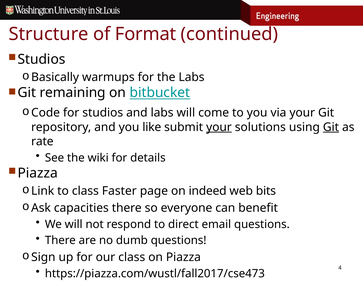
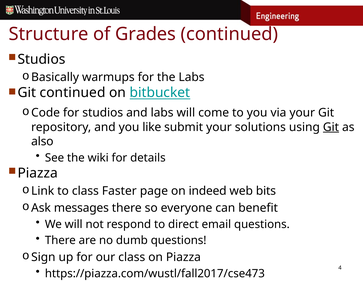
Format: Format -> Grades
remaining at (73, 93): remaining -> continued
your at (219, 127) underline: present -> none
rate: rate -> also
capacities: capacities -> messages
